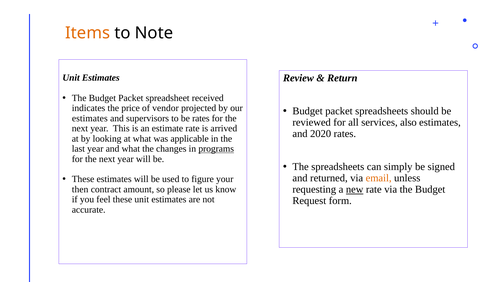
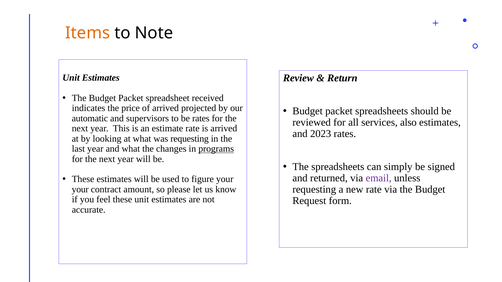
of vendor: vendor -> arrived
estimates at (90, 118): estimates -> automatic
2020: 2020 -> 2023
was applicable: applicable -> requesting
email colour: orange -> purple
new underline: present -> none
then at (80, 190): then -> your
